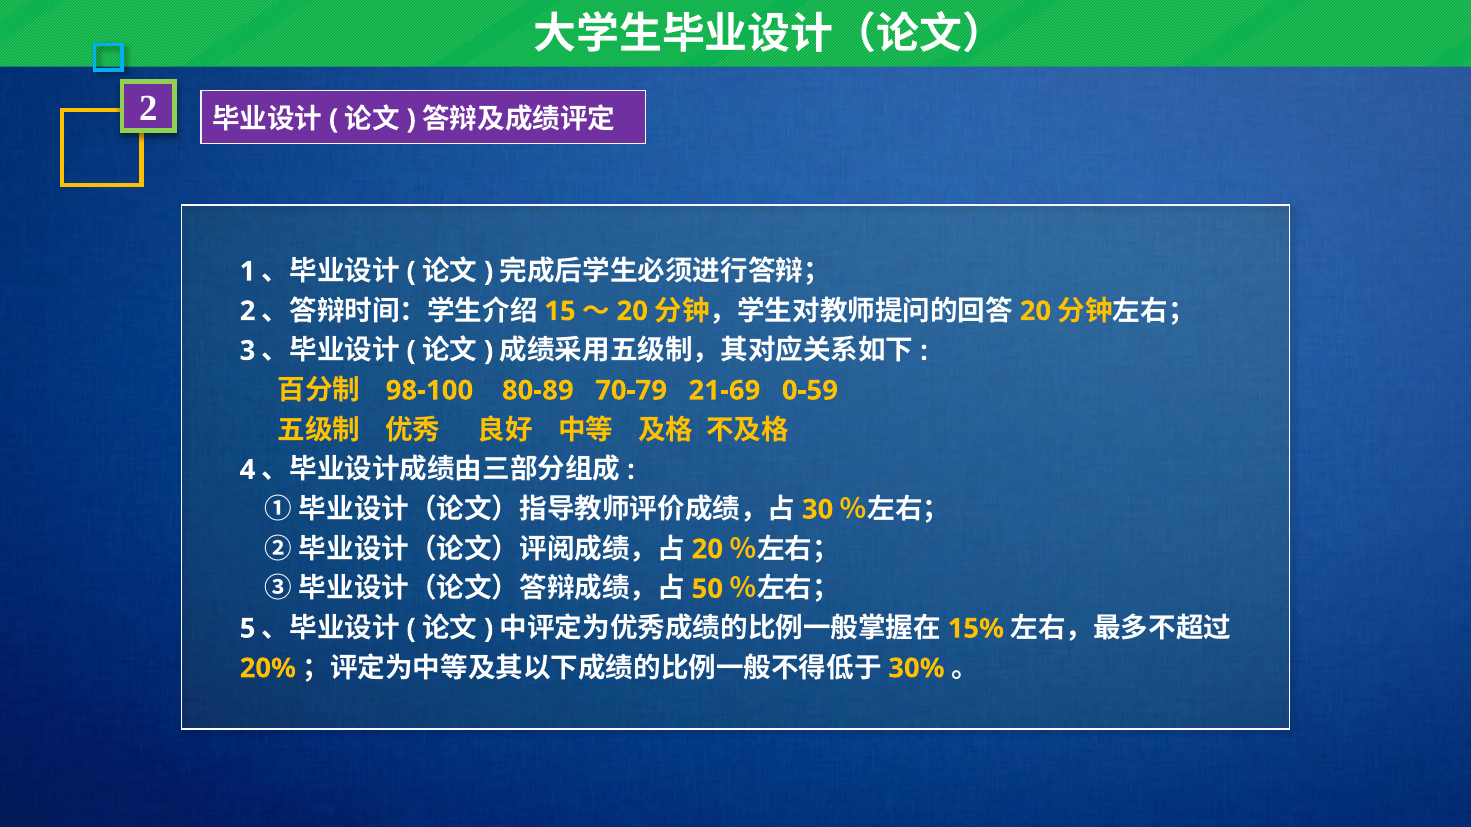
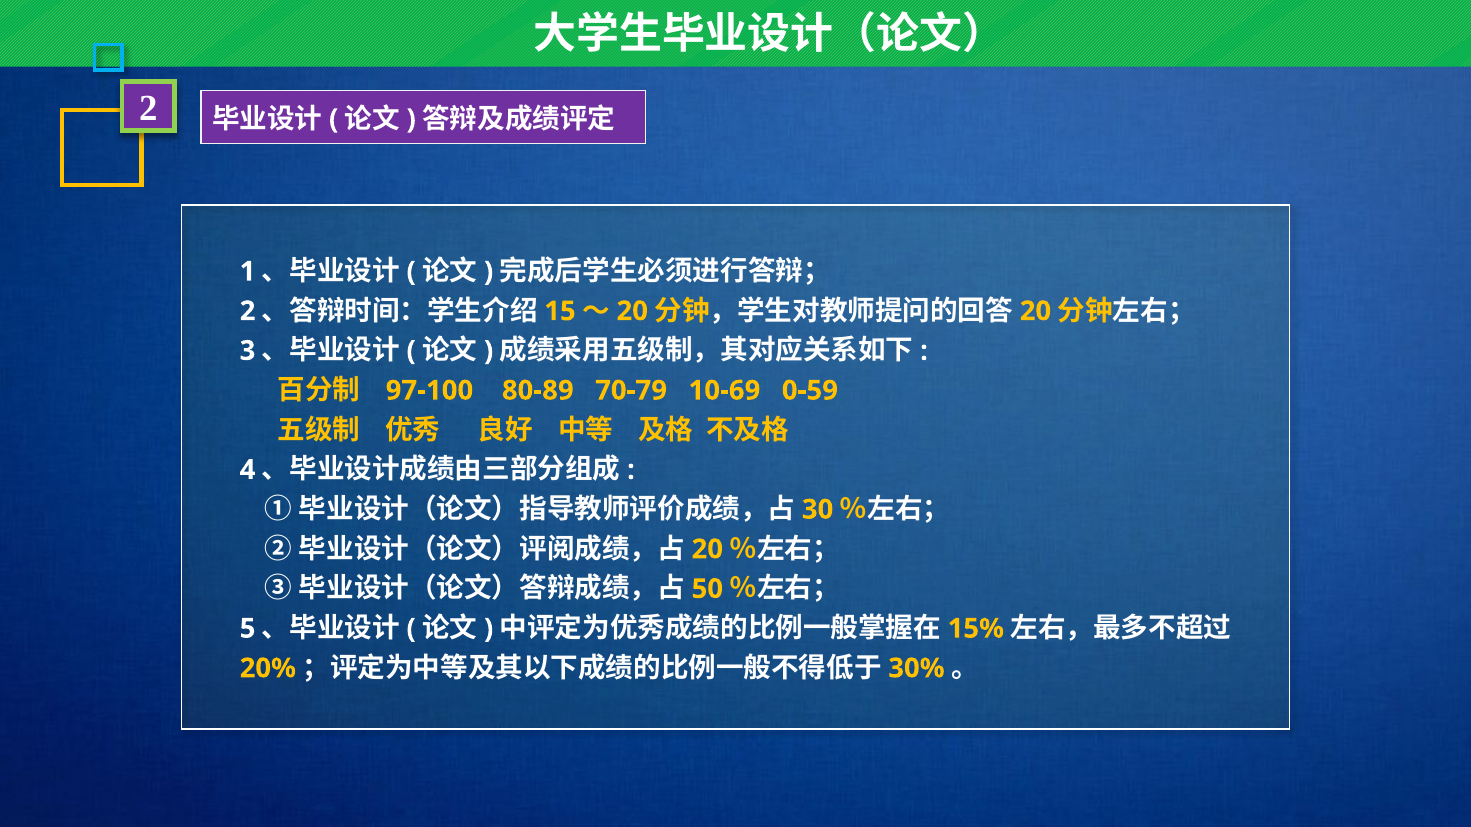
98-100: 98-100 -> 97-100
21-69: 21-69 -> 10-69
